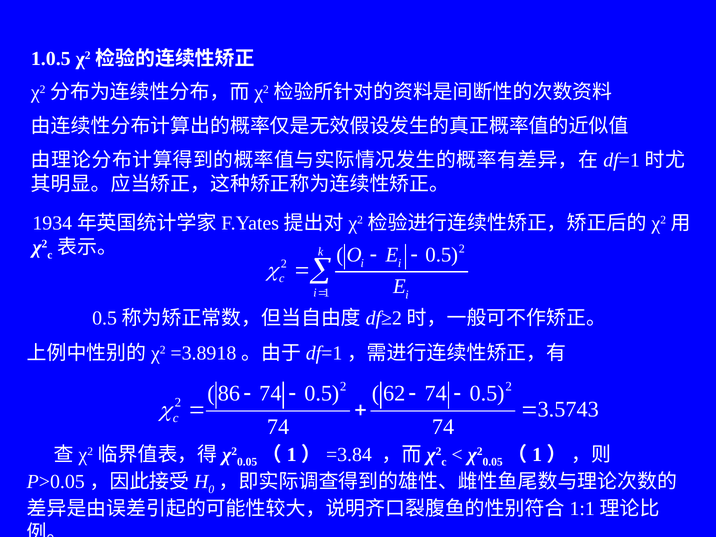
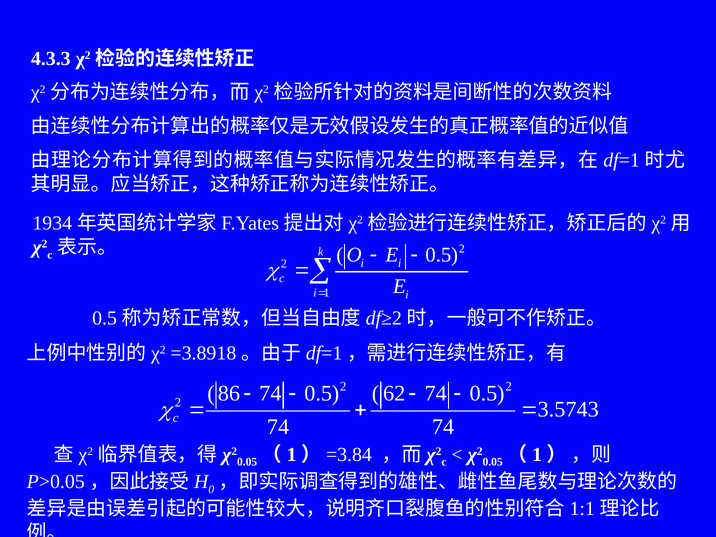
1.0.5: 1.0.5 -> 4.3.3
